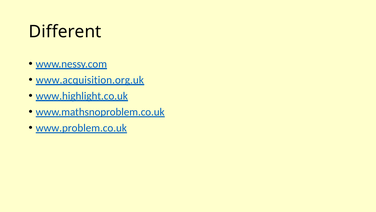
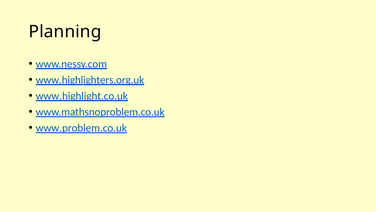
Different: Different -> Planning
www.acquisition.org.uk: www.acquisition.org.uk -> www.highlighters.org.uk
